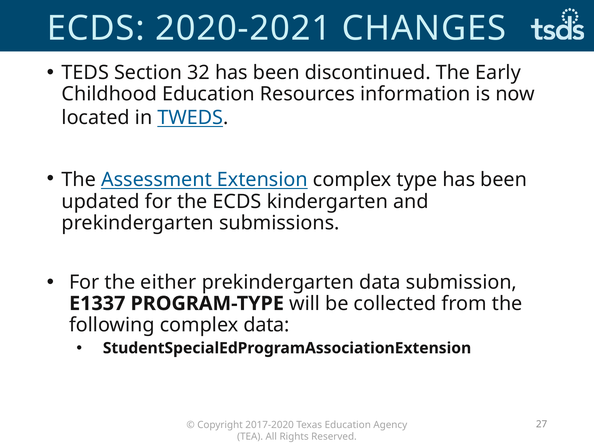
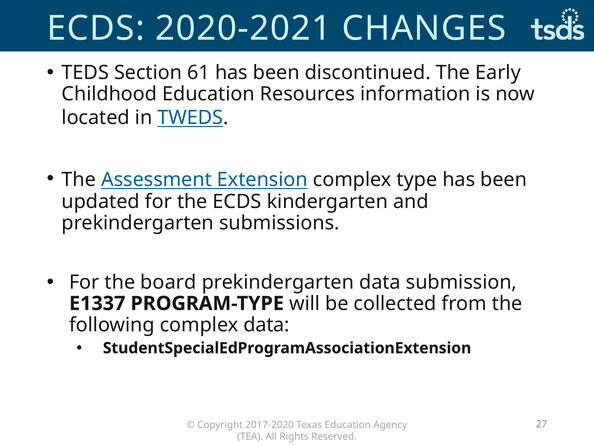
32: 32 -> 61
either: either -> board
